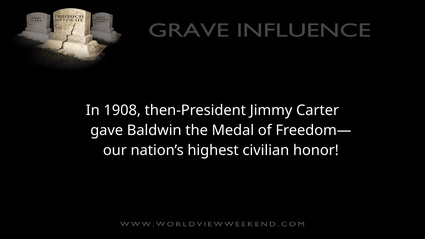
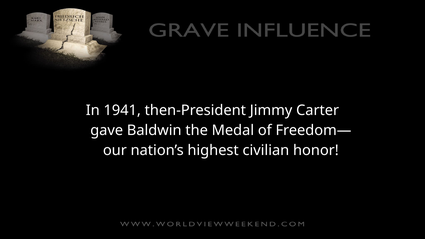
1908: 1908 -> 1941
